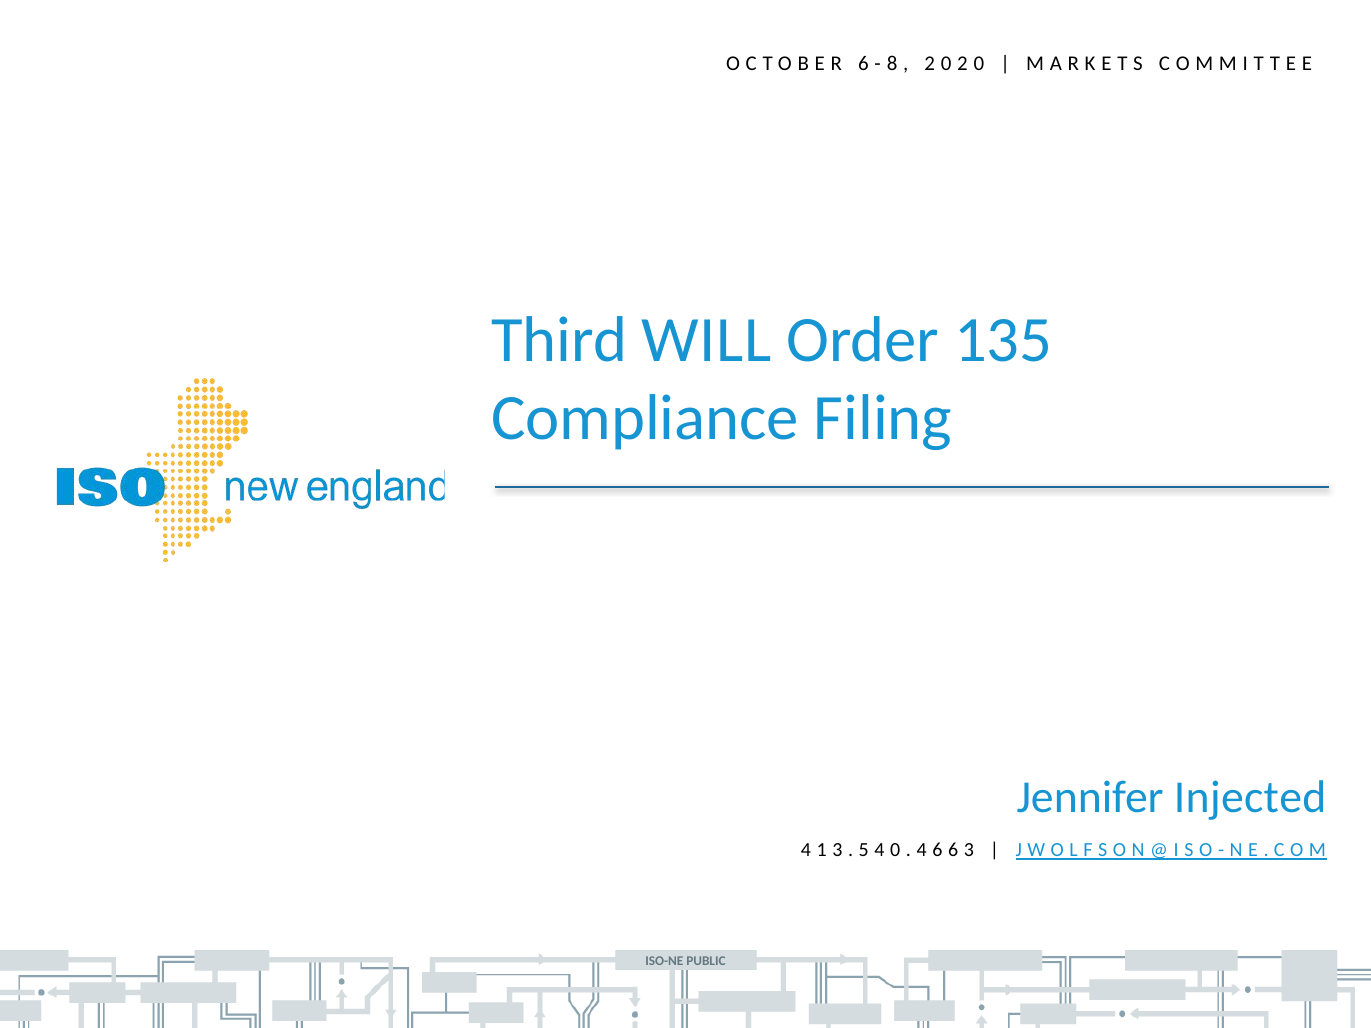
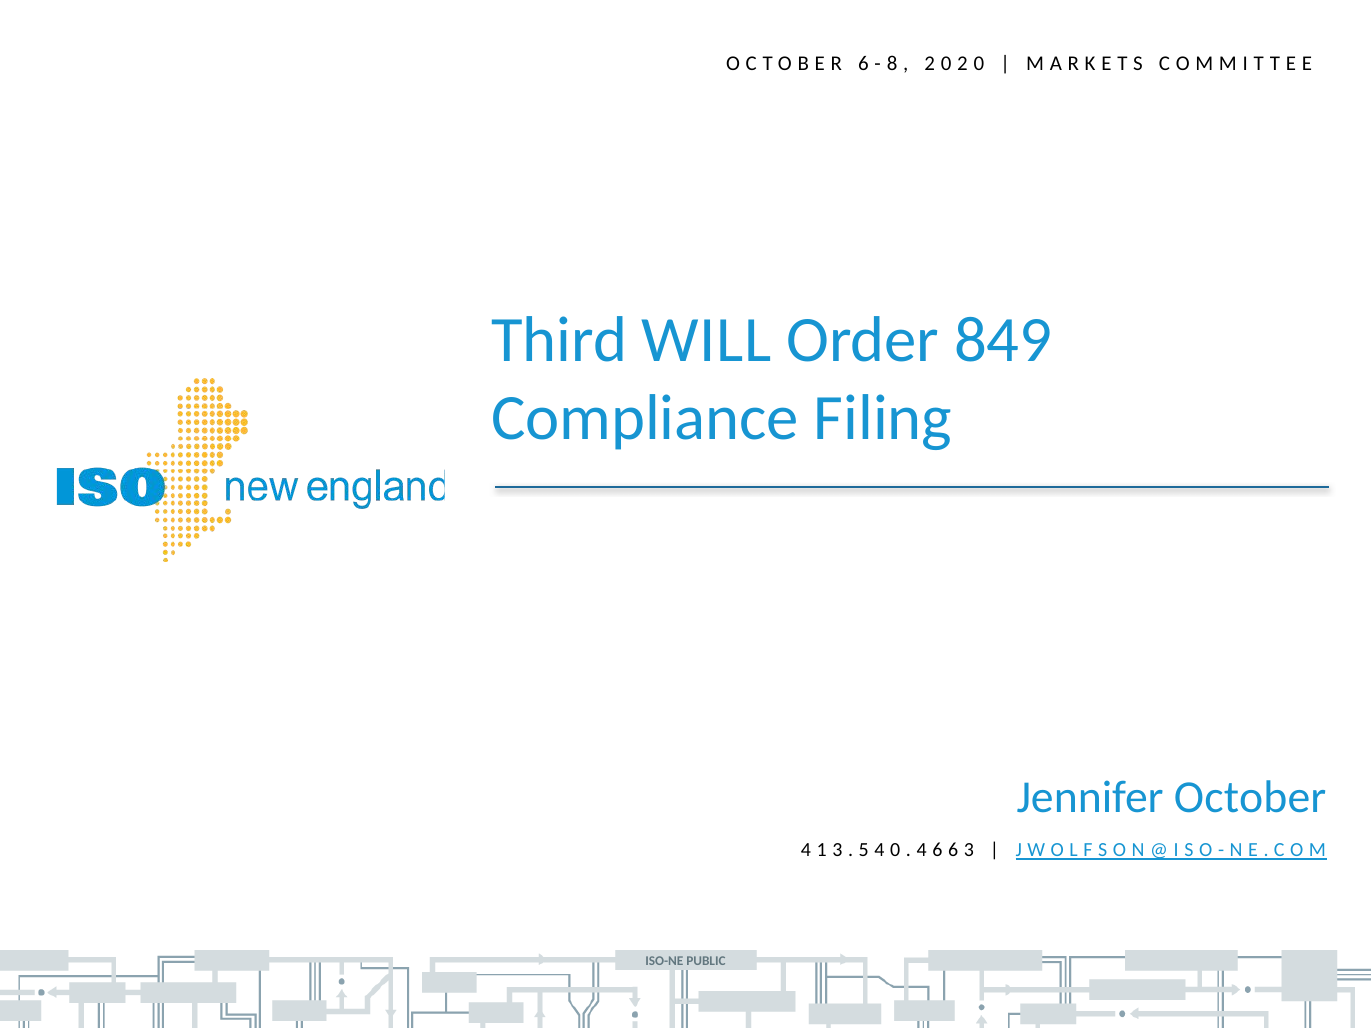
135: 135 -> 849
Injected: Injected -> October
